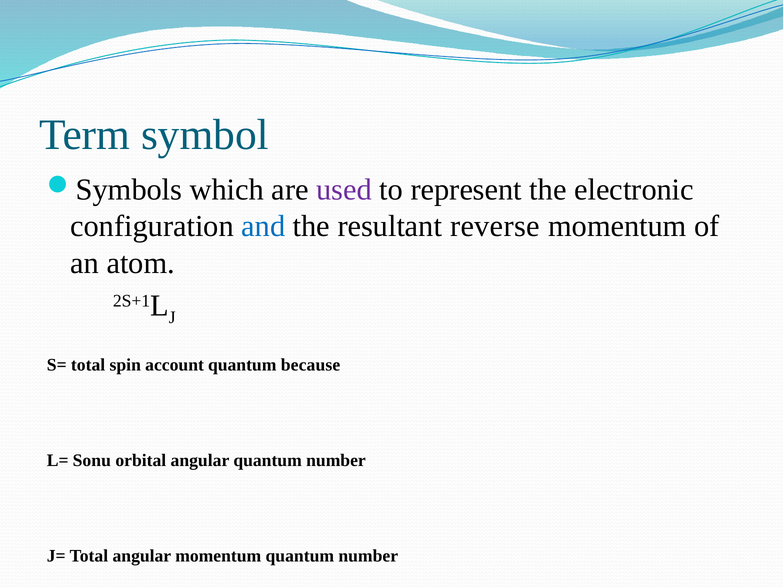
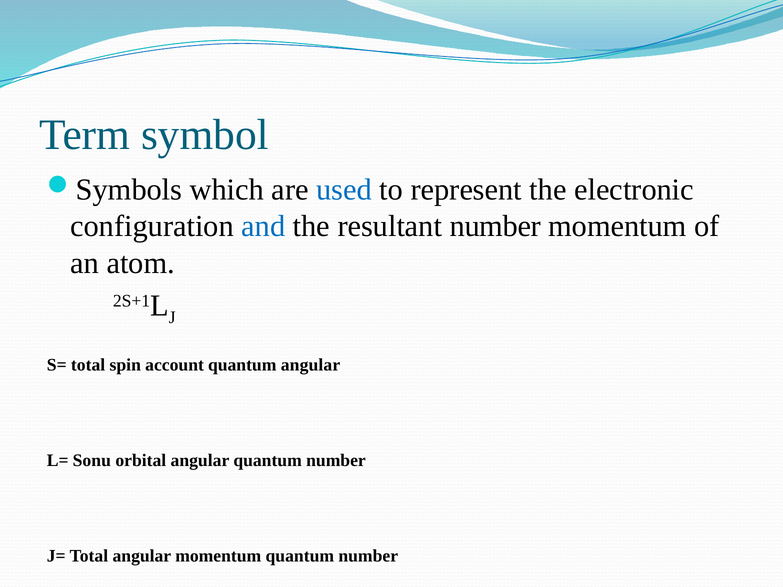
used colour: purple -> blue
resultant reverse: reverse -> number
quantum because: because -> angular
